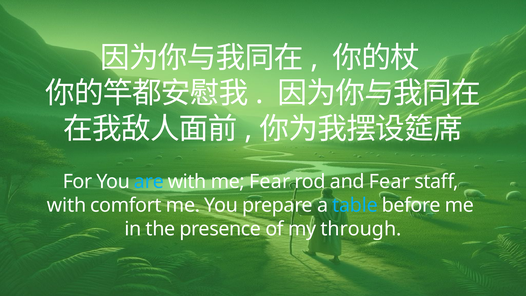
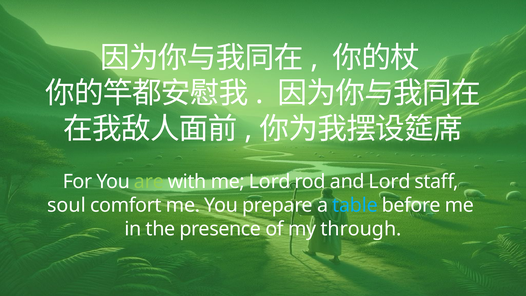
are colour: light blue -> light green
me Fear: Fear -> Lord
and Fear: Fear -> Lord
with at (67, 205): with -> soul
